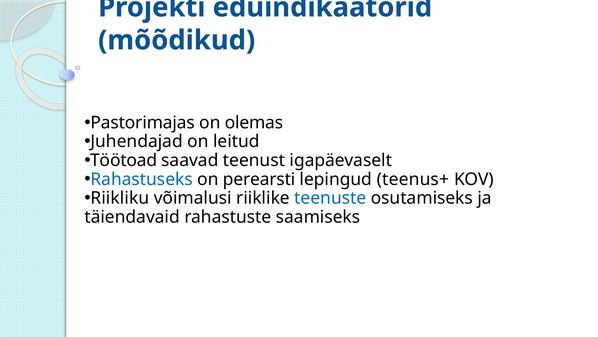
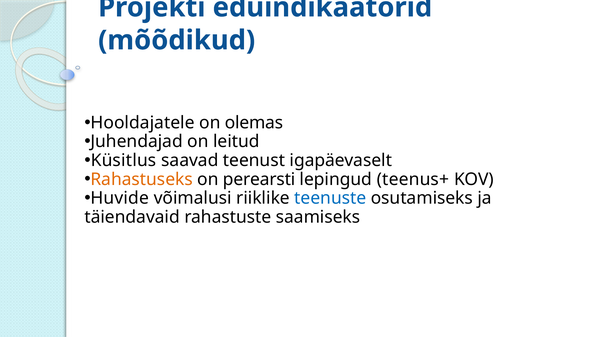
Pastorimajas: Pastorimajas -> Hooldajatele
Töötoad: Töötoad -> Küsitlus
Rahastuseks colour: blue -> orange
Riikliku: Riikliku -> Huvide
